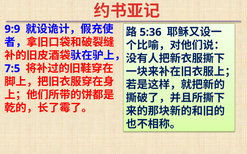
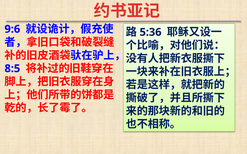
9:9: 9:9 -> 9:6
7:5: 7:5 -> 8:5
